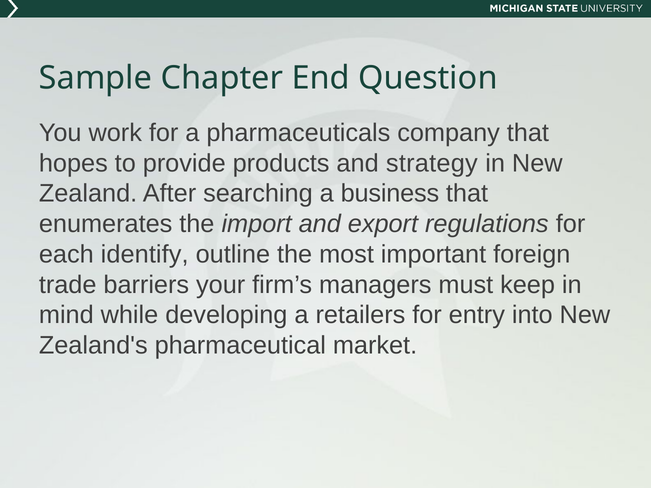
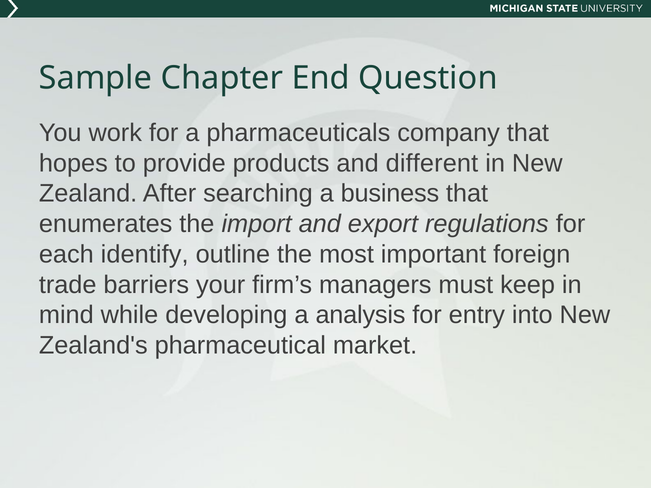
strategy: strategy -> different
retailers: retailers -> analysis
